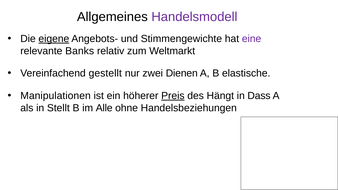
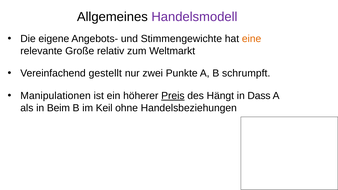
eigene underline: present -> none
eine colour: purple -> orange
Banks: Banks -> Große
Dienen: Dienen -> Punkte
elastische: elastische -> schrumpft
Stellt: Stellt -> Beim
Alle: Alle -> Keil
